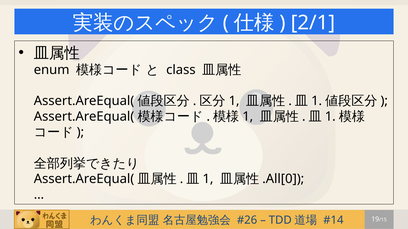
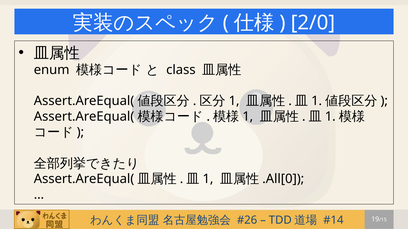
2/1: 2/1 -> 2/0
